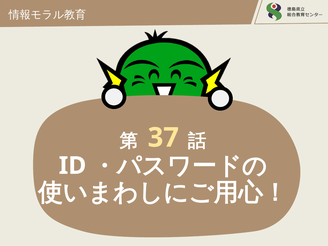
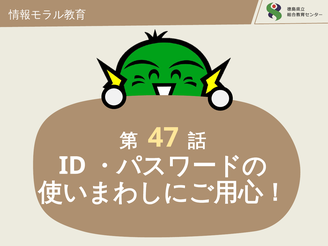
37: 37 -> 47
